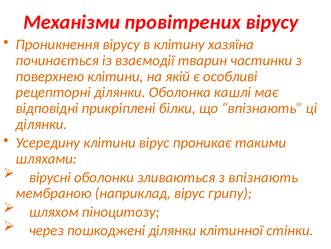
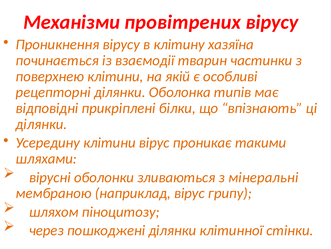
кашлі: кашлі -> типів
з впізнають: впізнають -> мінеральні
